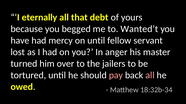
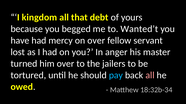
eternally: eternally -> kingdom
on until: until -> over
pay colour: pink -> light blue
